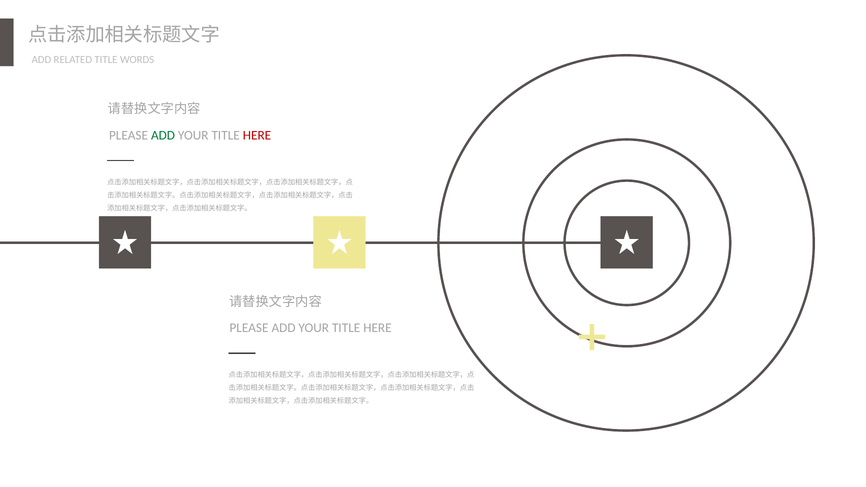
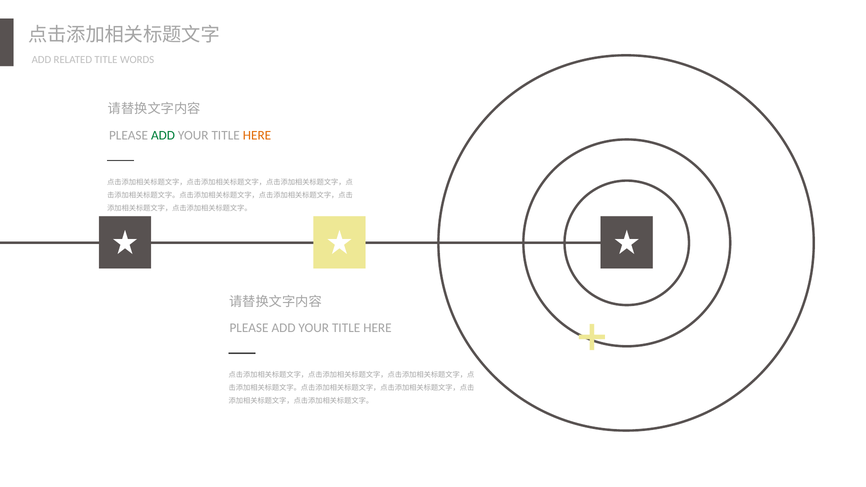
HERE at (257, 135) colour: red -> orange
